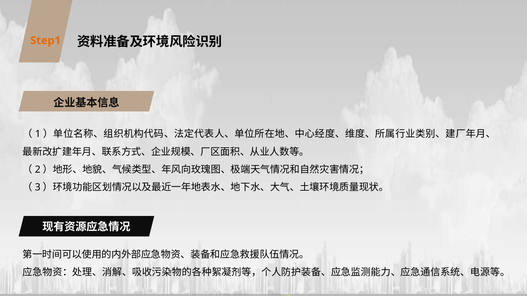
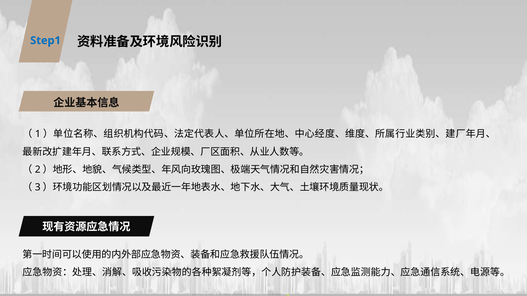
Step1 colour: orange -> blue
